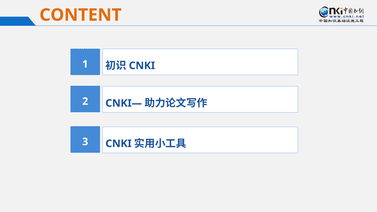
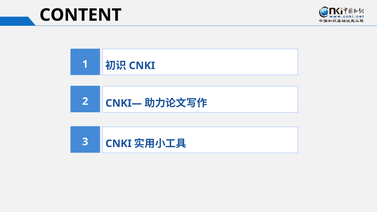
CONTENT colour: orange -> black
